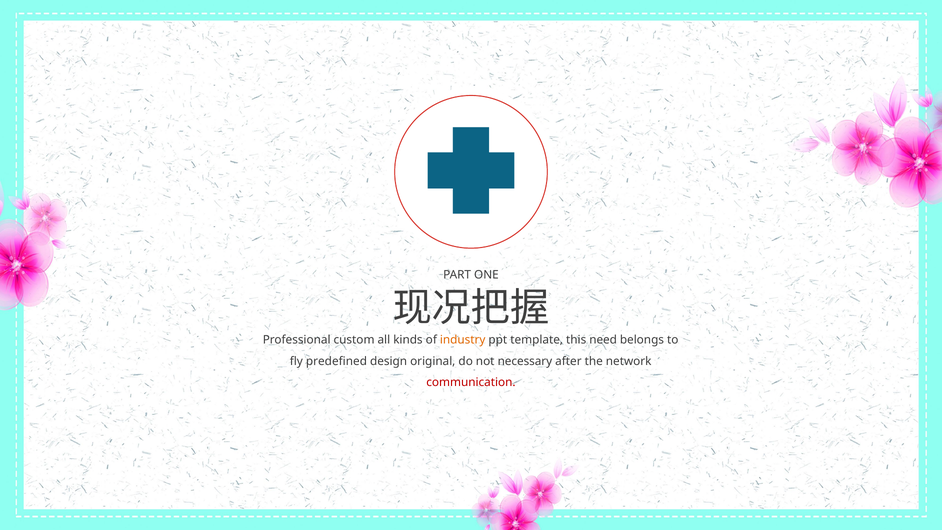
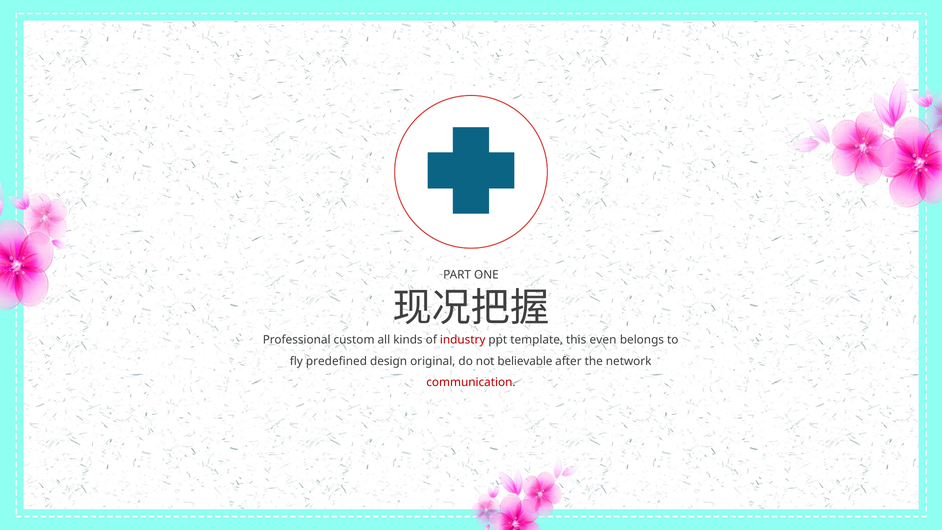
industry colour: orange -> red
need: need -> even
necessary: necessary -> believable
